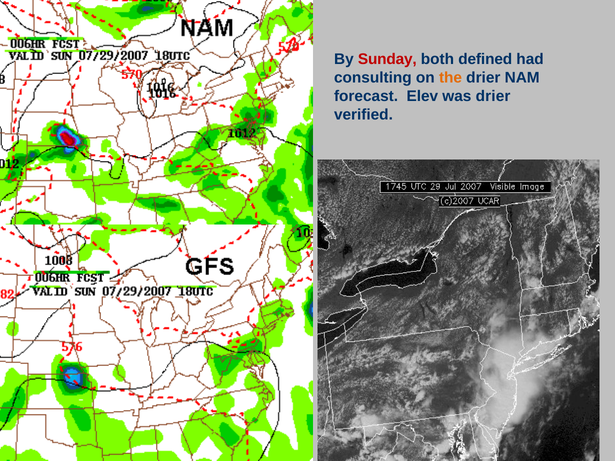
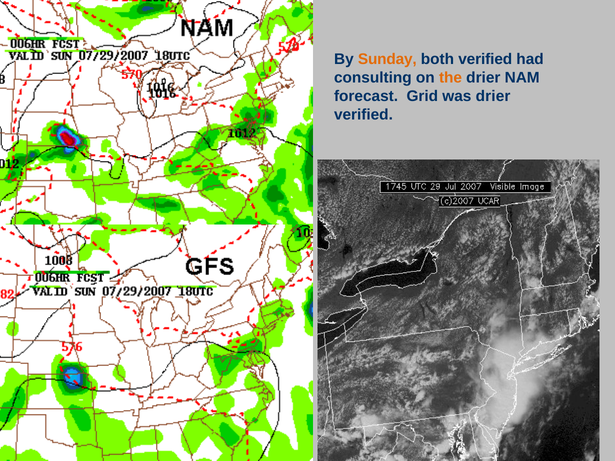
Sunday colour: red -> orange
both defined: defined -> verified
Elev: Elev -> Grid
